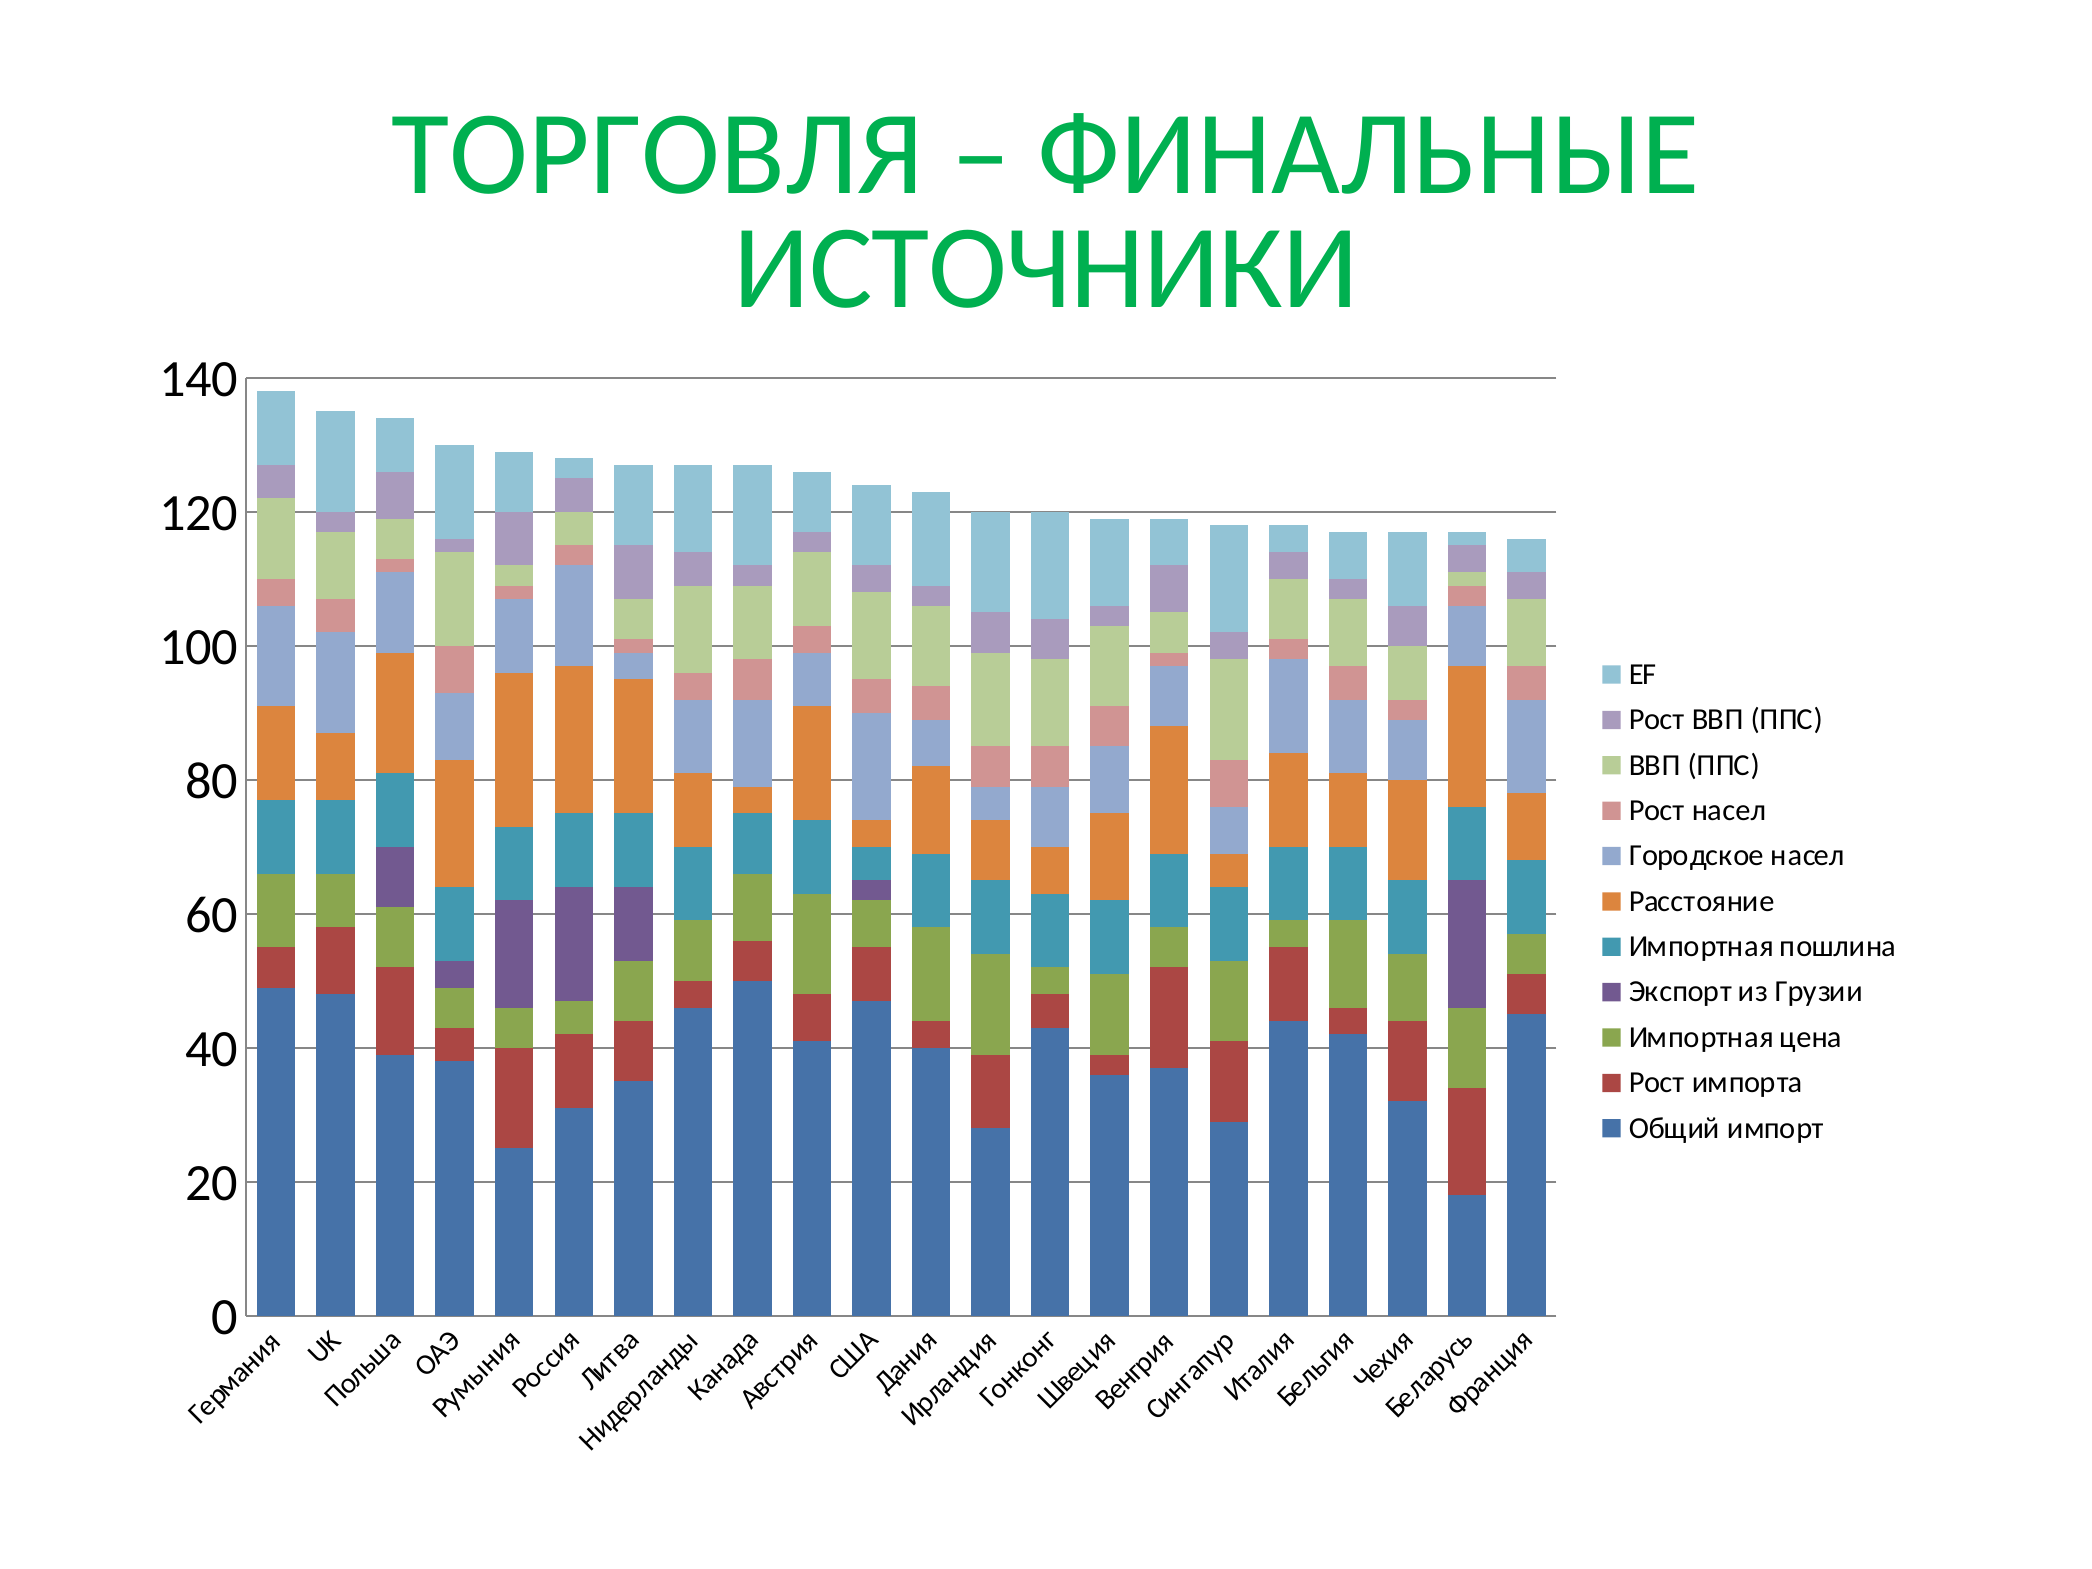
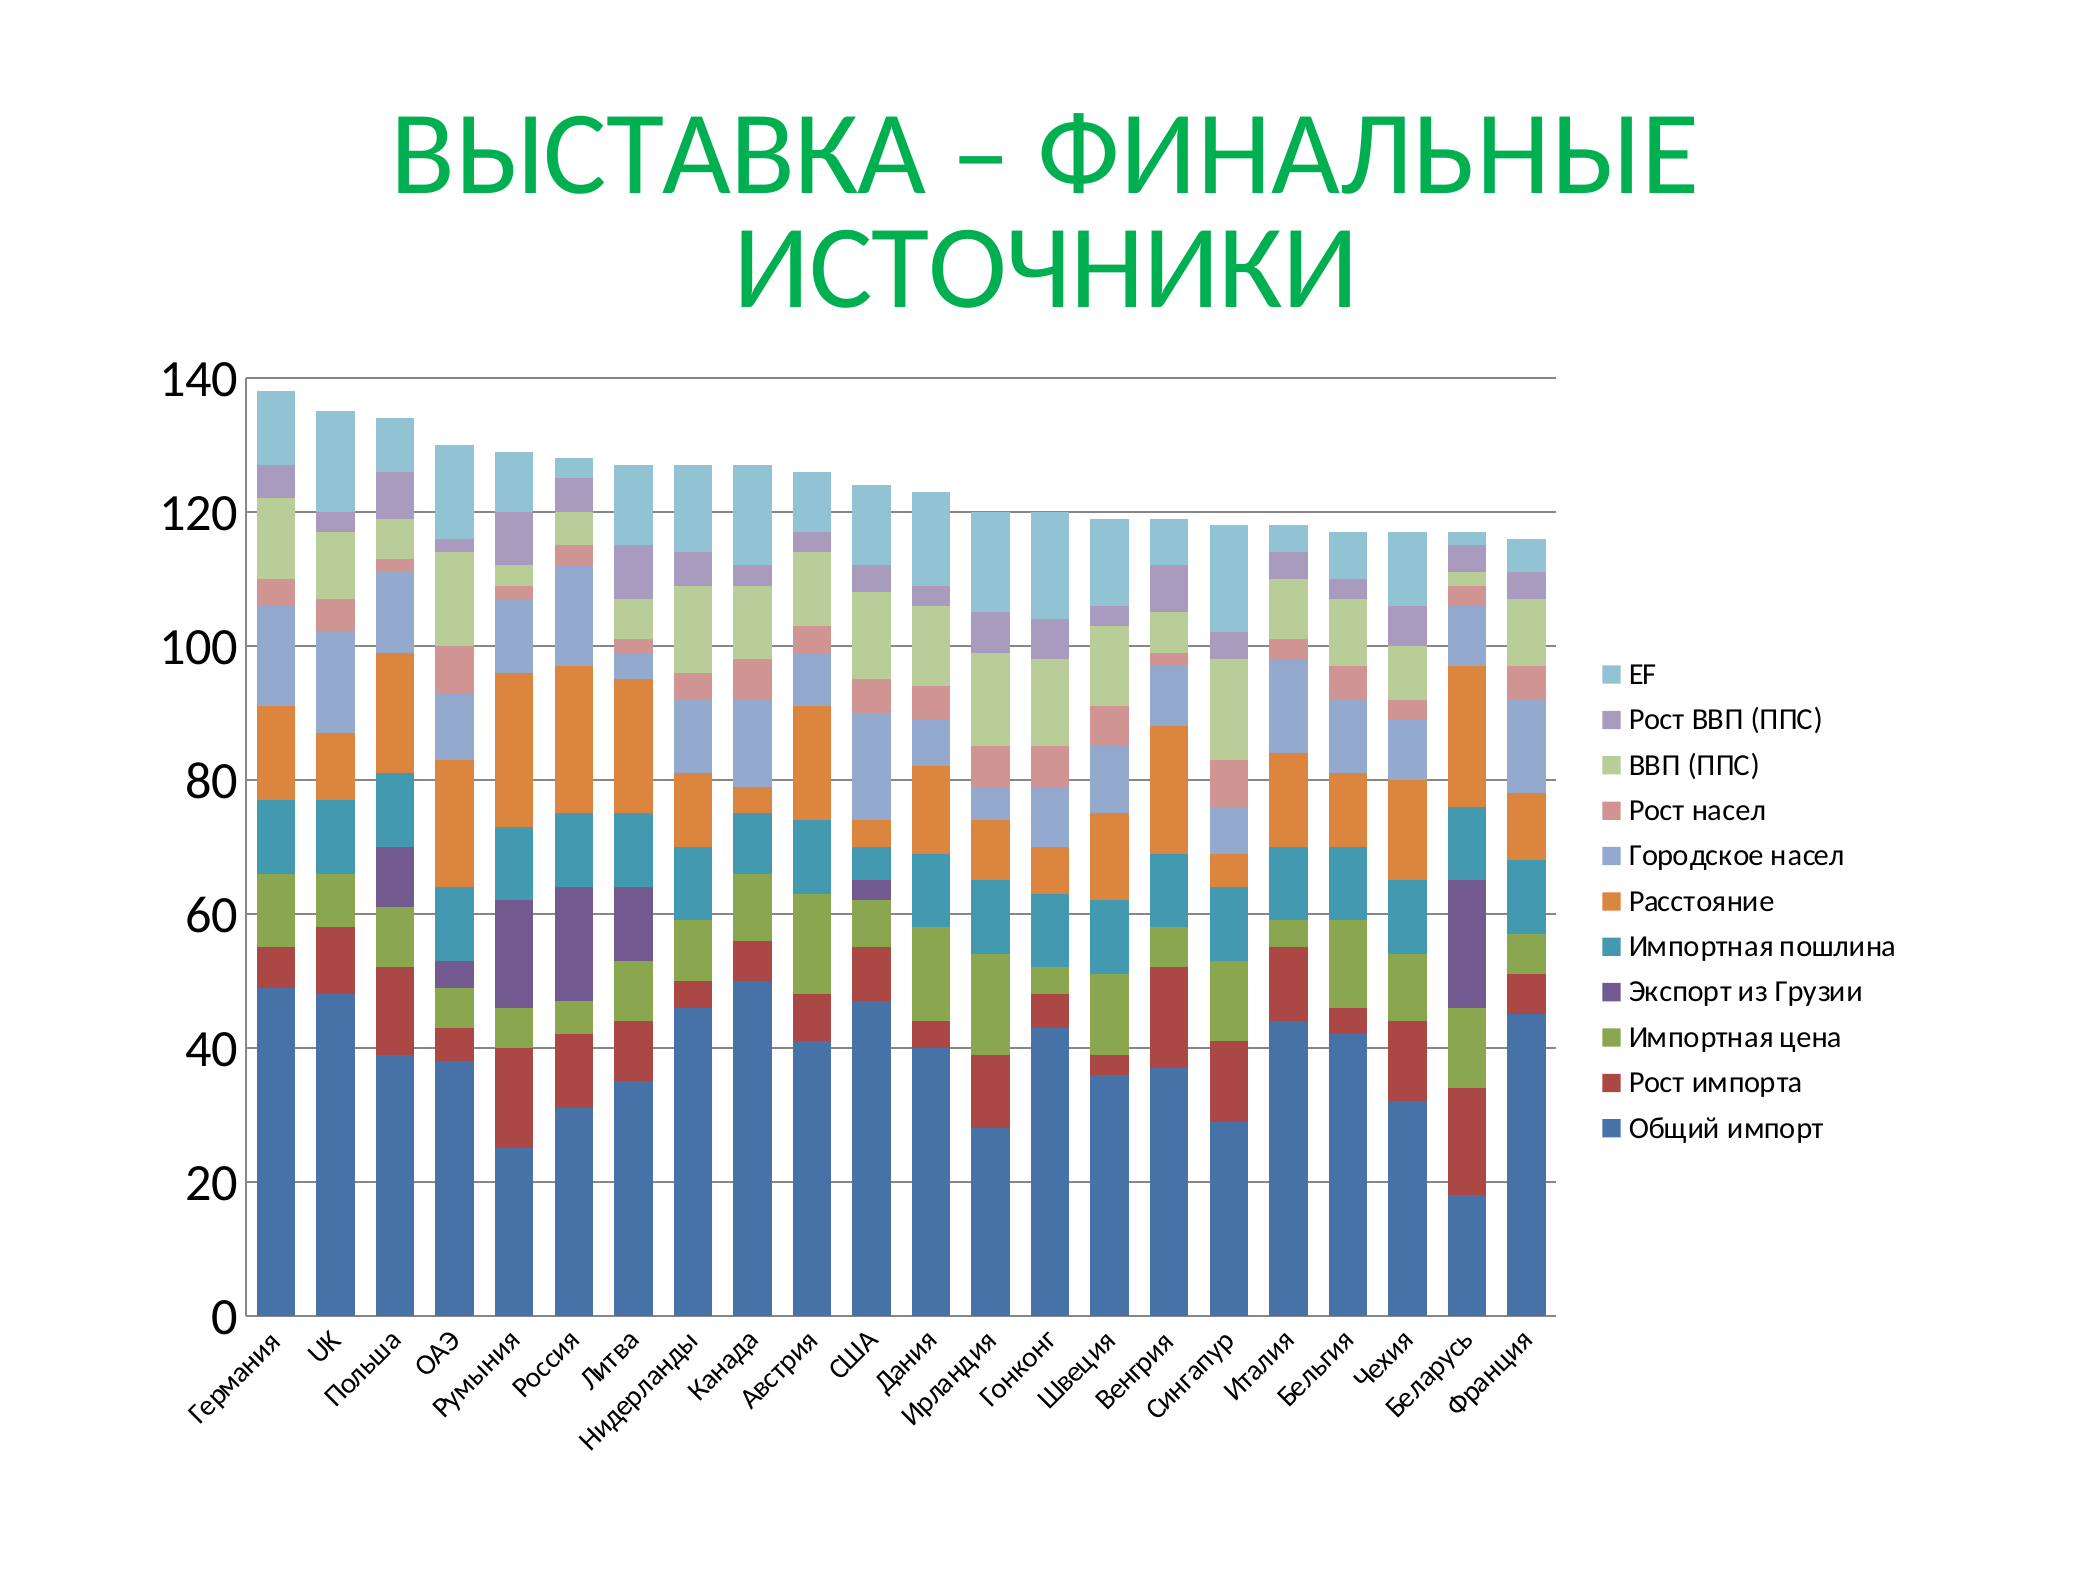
ТОРГОВЛЯ: ТОРГОВЛЯ -> ВЫСТАВКА
